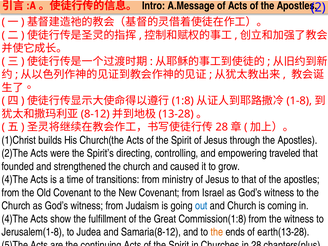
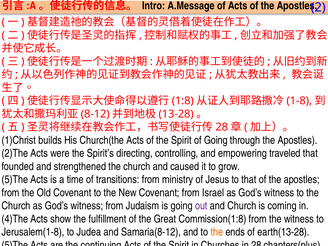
Spirit of Jesus: Jesus -> Going
4)The at (15, 180): 4)The -> 5)The
out colour: blue -> purple
